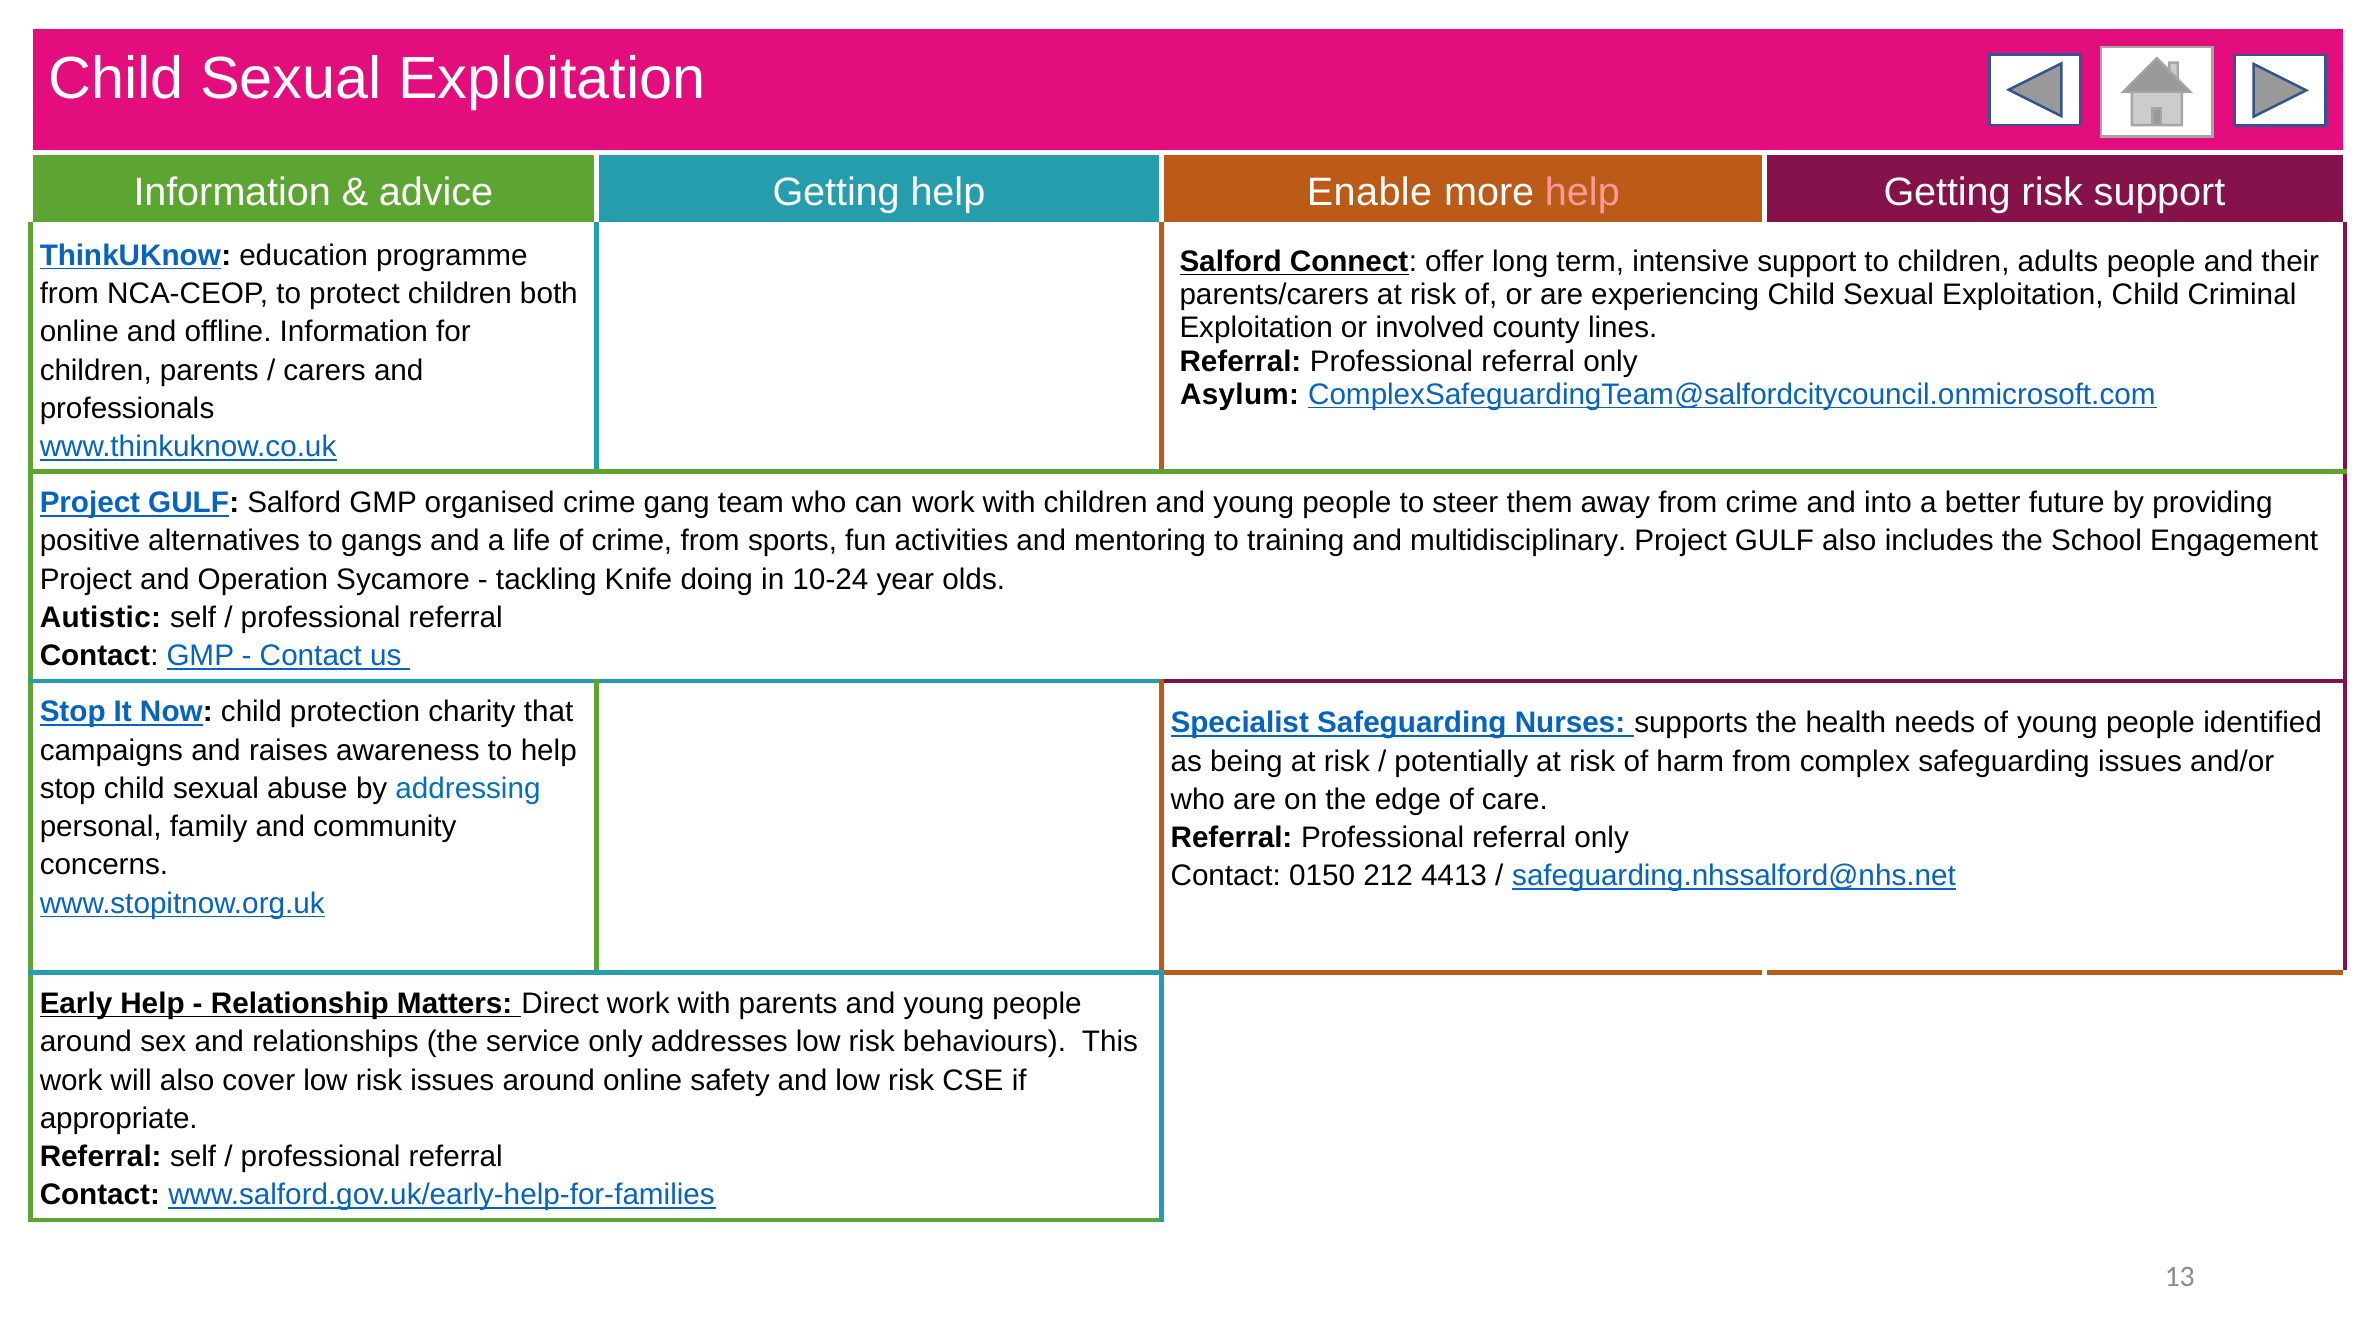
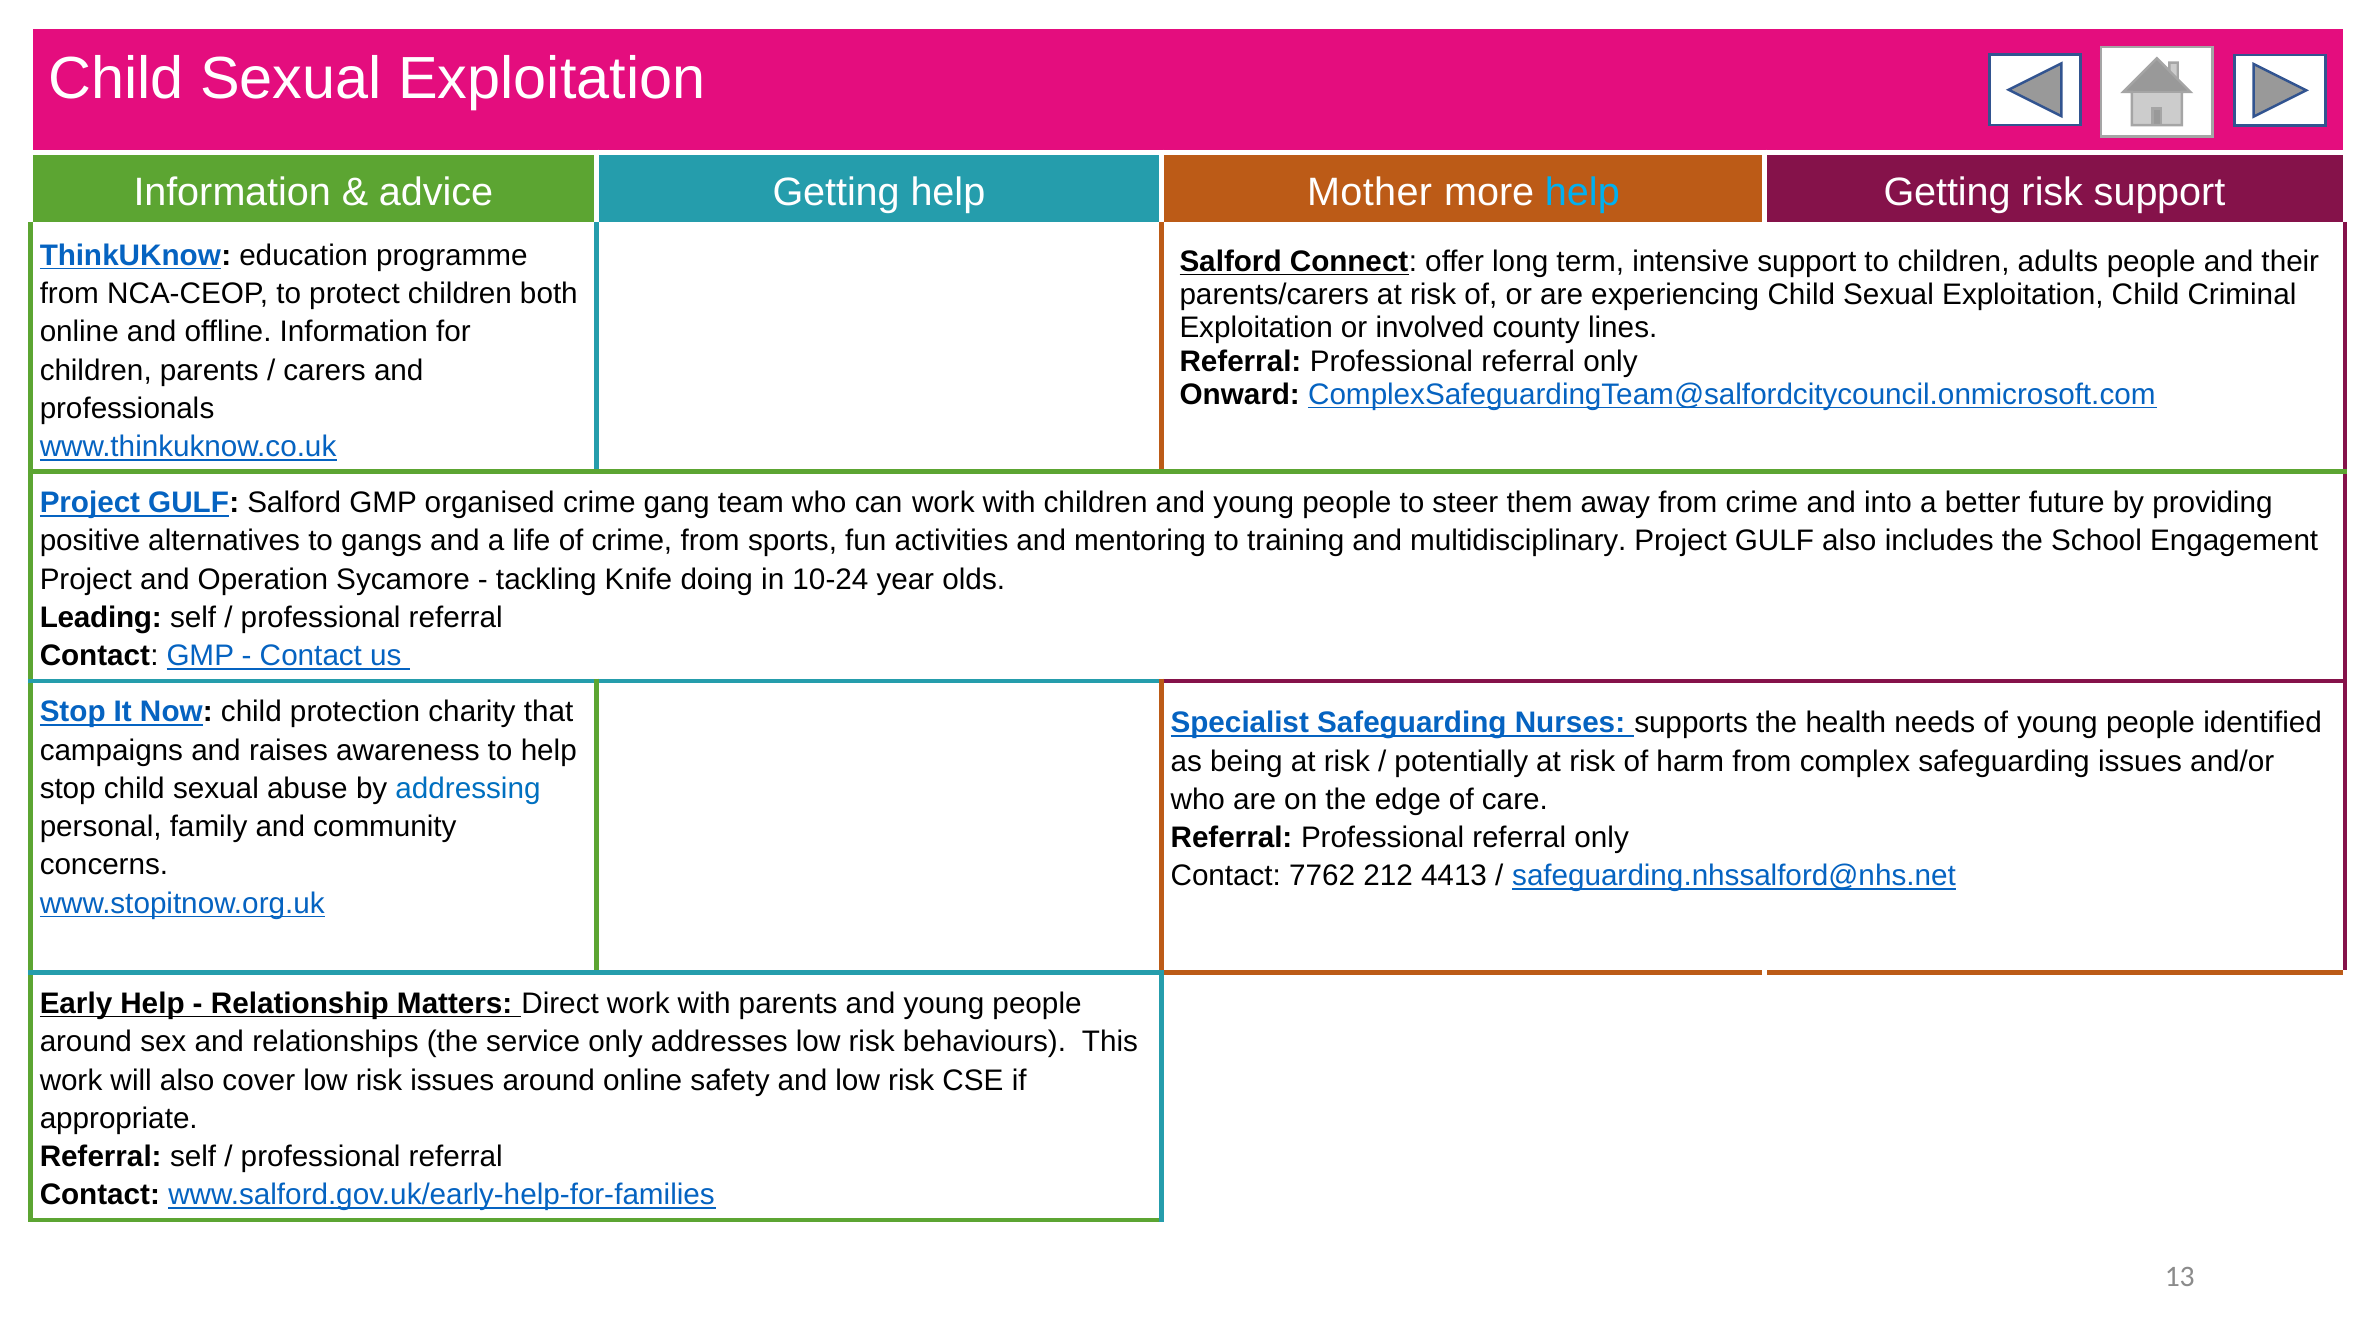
Enable: Enable -> Mother
help at (1582, 192) colour: pink -> light blue
Asylum: Asylum -> Onward
Autistic: Autistic -> Leading
0150: 0150 -> 7762
